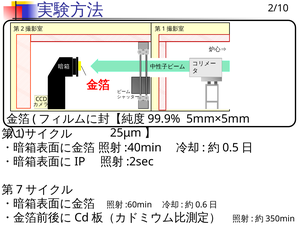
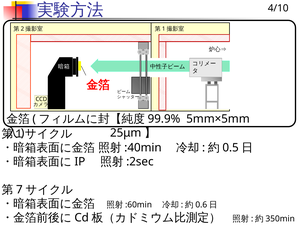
2/10: 2/10 -> 4/10
